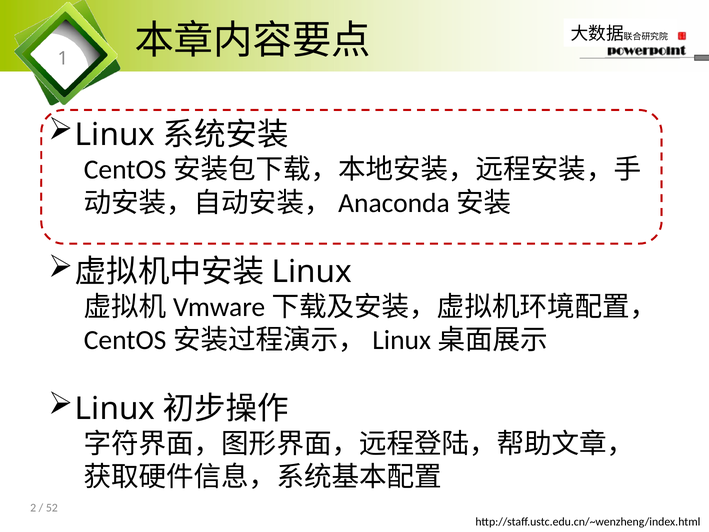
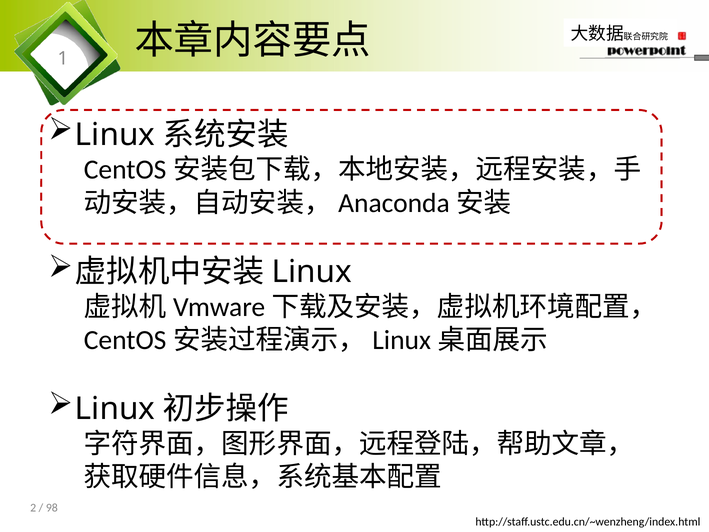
52: 52 -> 98
